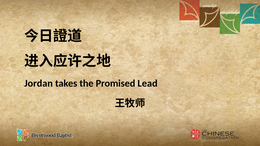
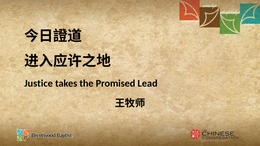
Jordan: Jordan -> Justice
